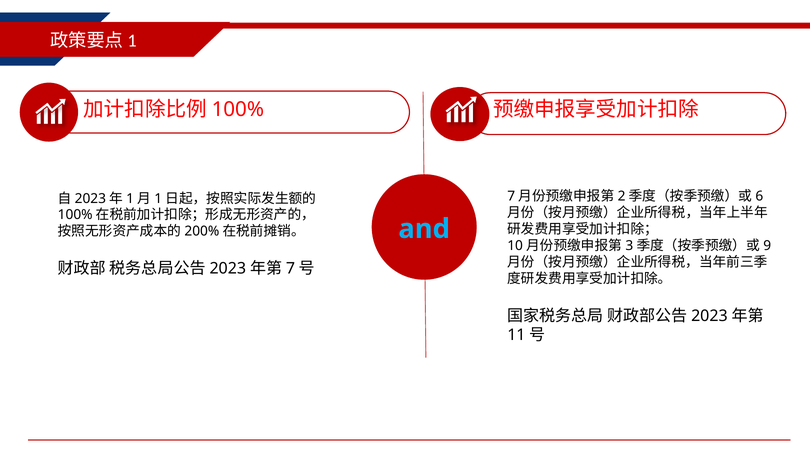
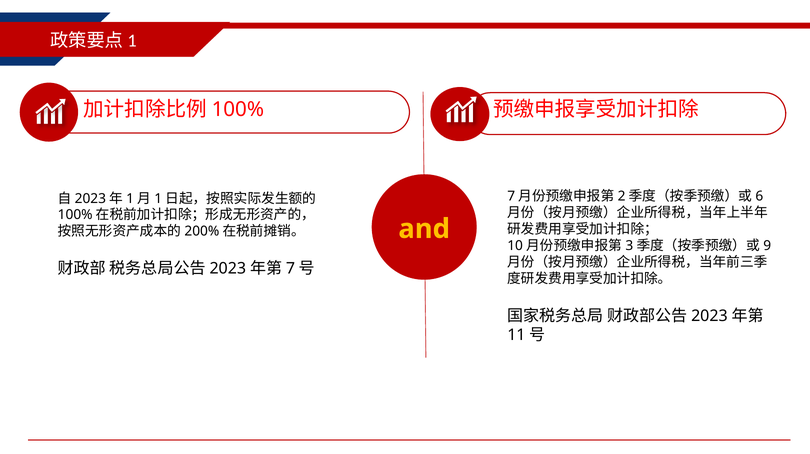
and colour: light blue -> yellow
